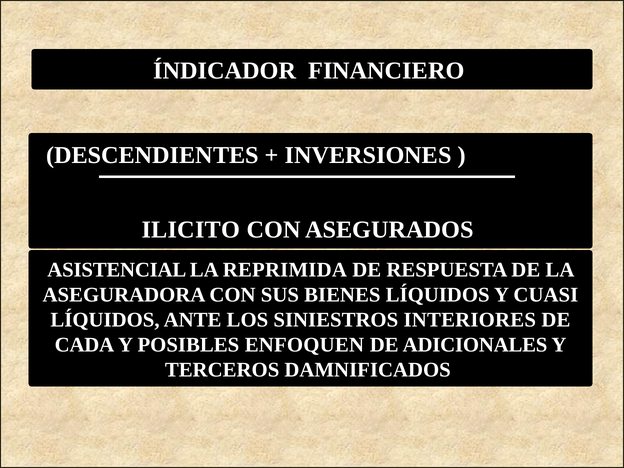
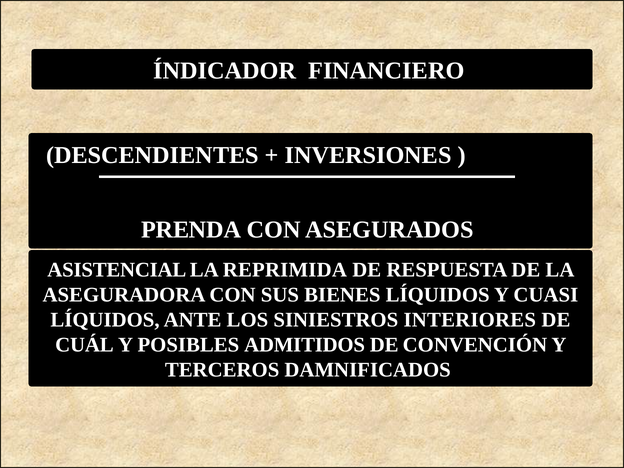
ILICITO: ILICITO -> PRENDA
CADA: CADA -> CUÁL
ENFOQUEN: ENFOQUEN -> ADMITIDOS
ADICIONALES: ADICIONALES -> CONVENCIÓN
